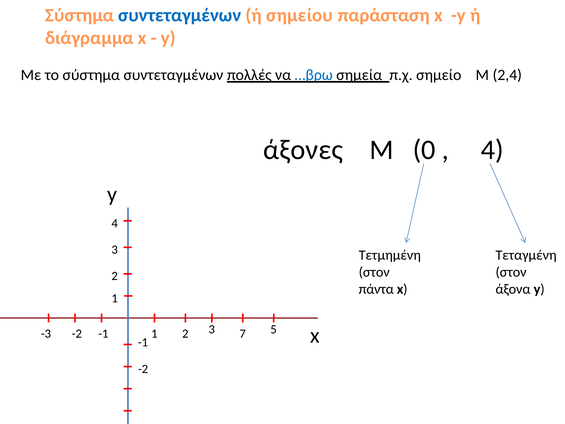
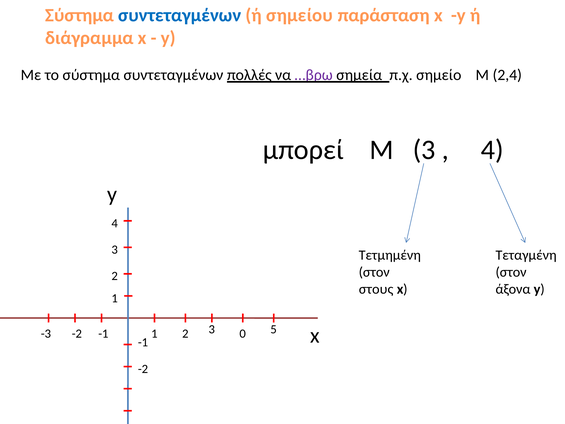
…βρω colour: blue -> purple
άξονες: άξονες -> μπορεί
Μ 0: 0 -> 3
πάντα: πάντα -> στους
7: 7 -> 0
